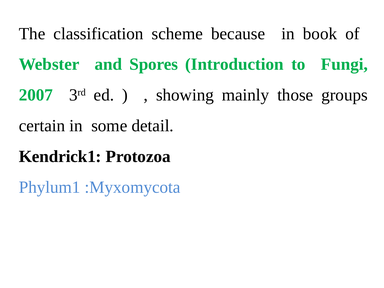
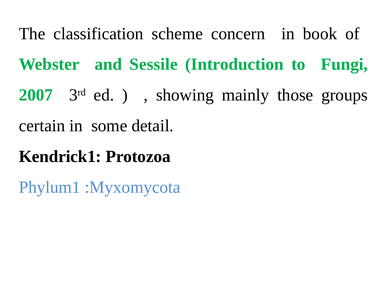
because: because -> concern
Spores: Spores -> Sessile
